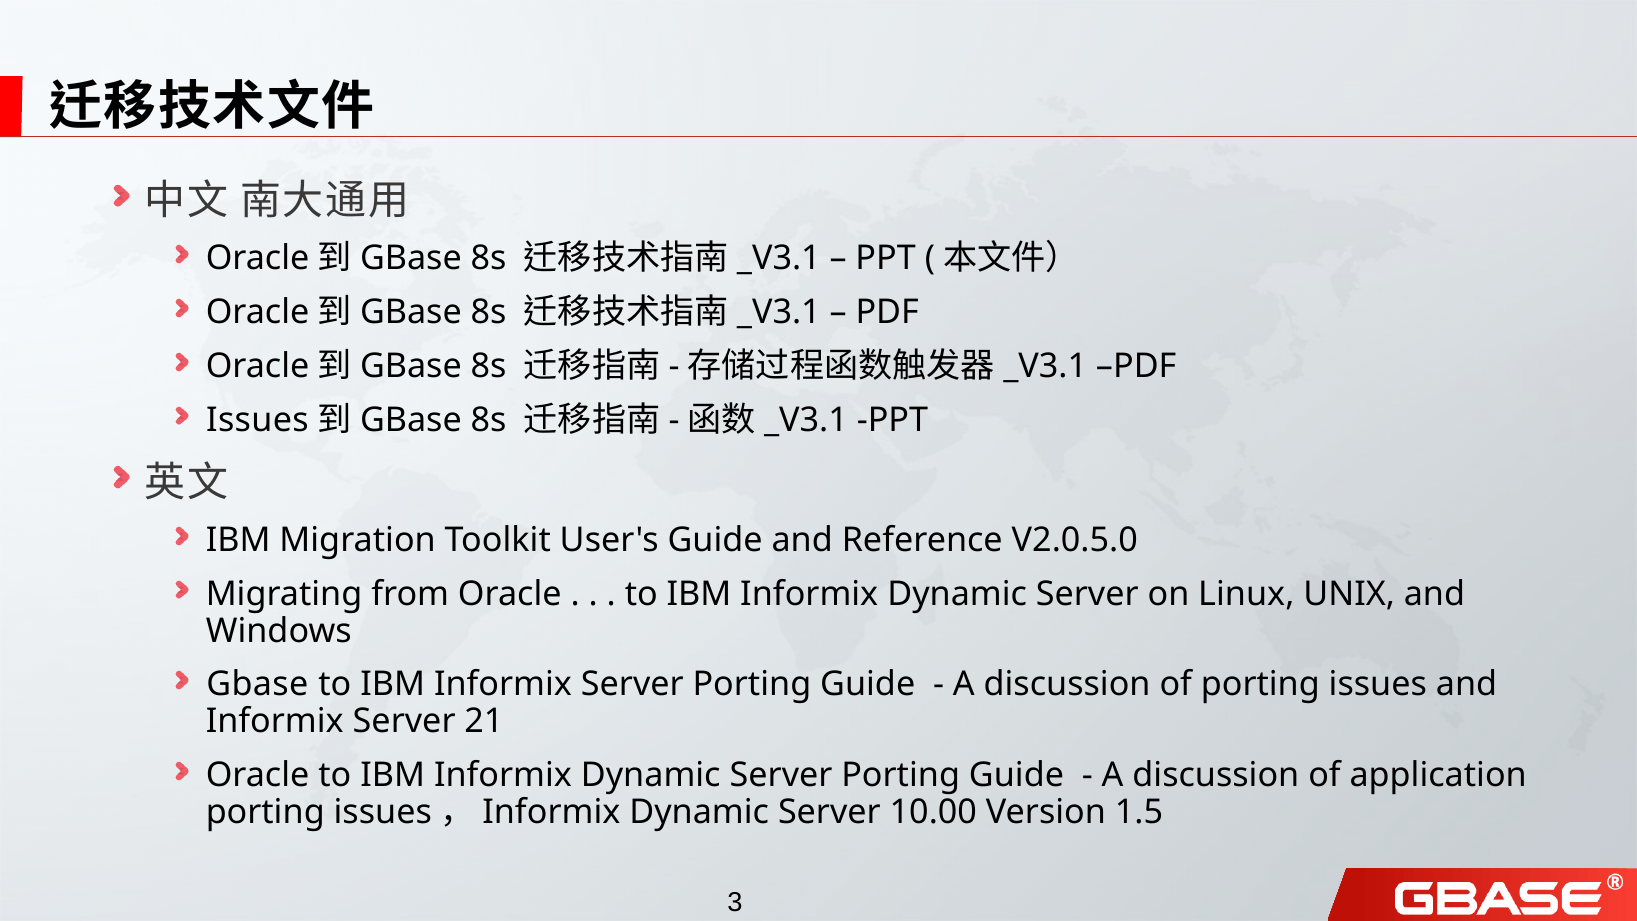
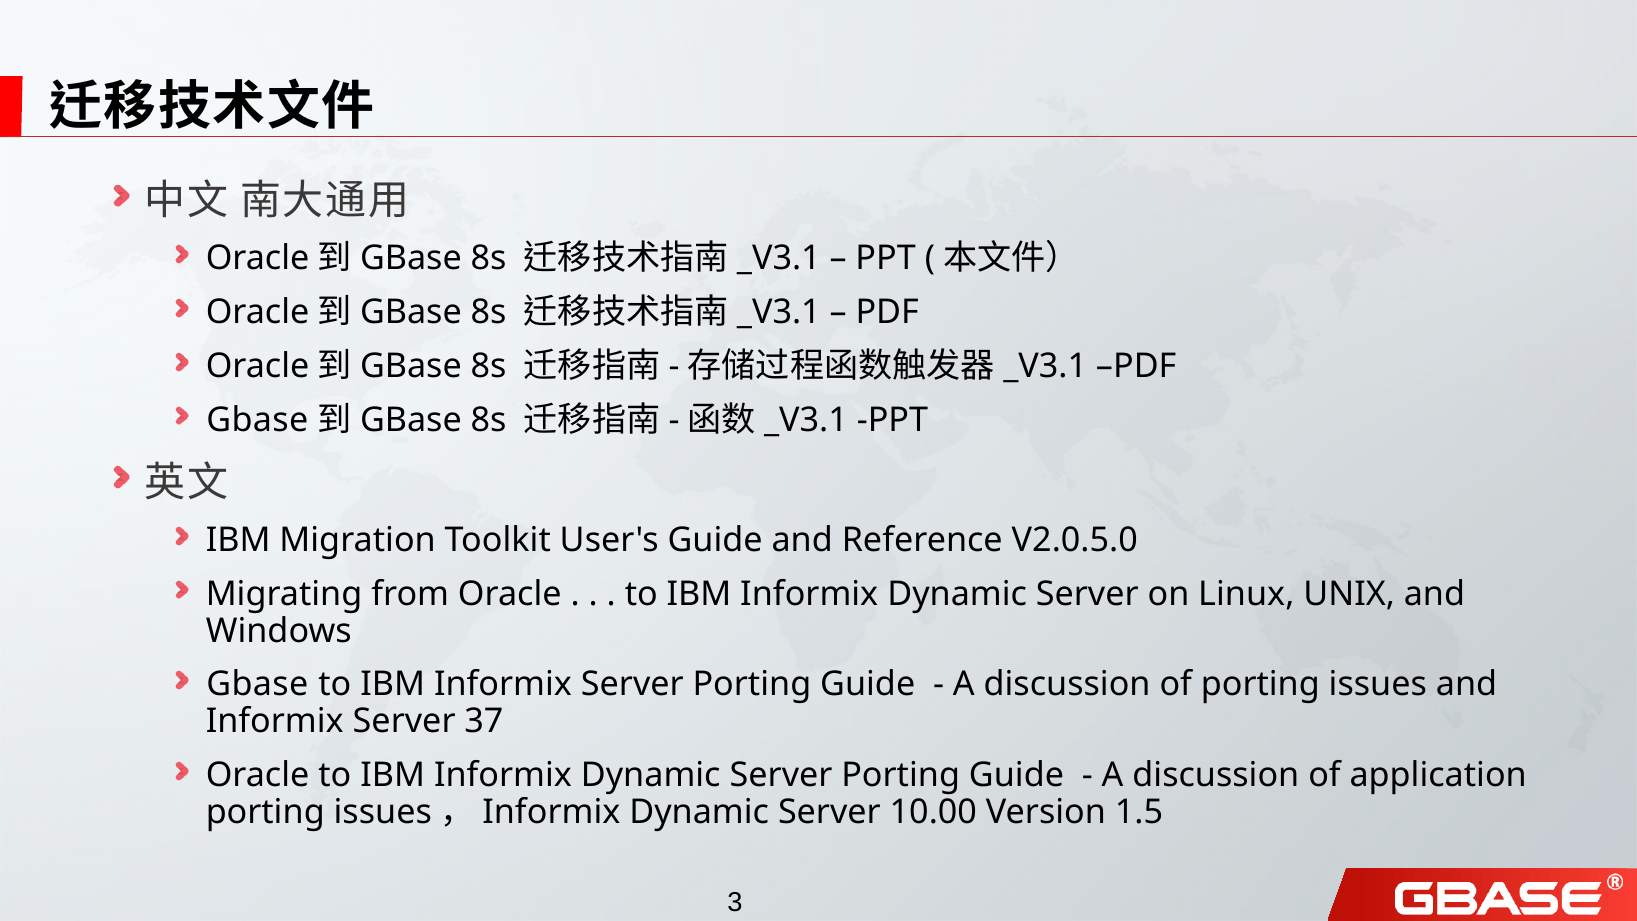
Issues at (257, 420): Issues -> Gbase
21: 21 -> 37
